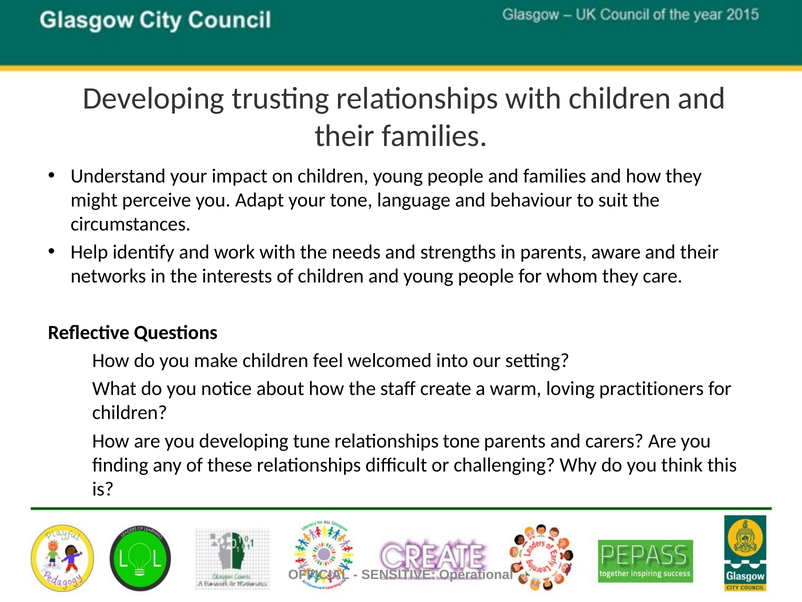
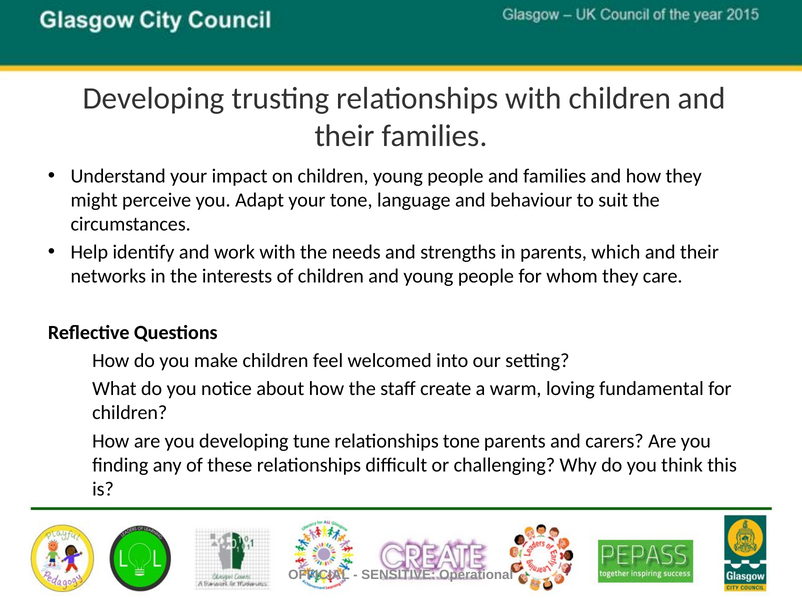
aware: aware -> which
practitioners: practitioners -> fundamental
